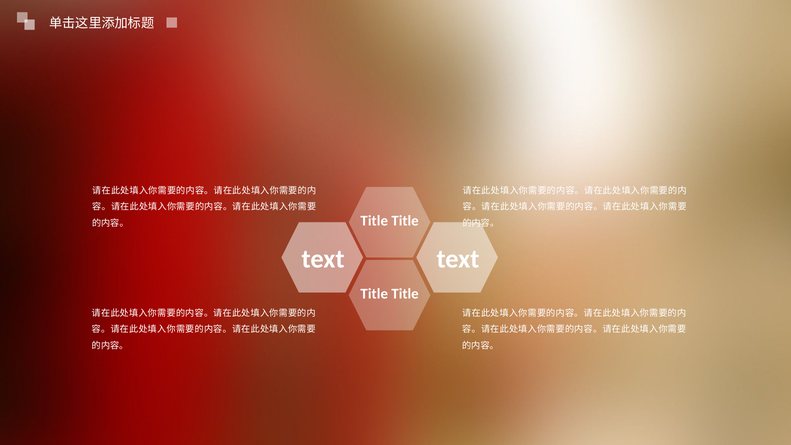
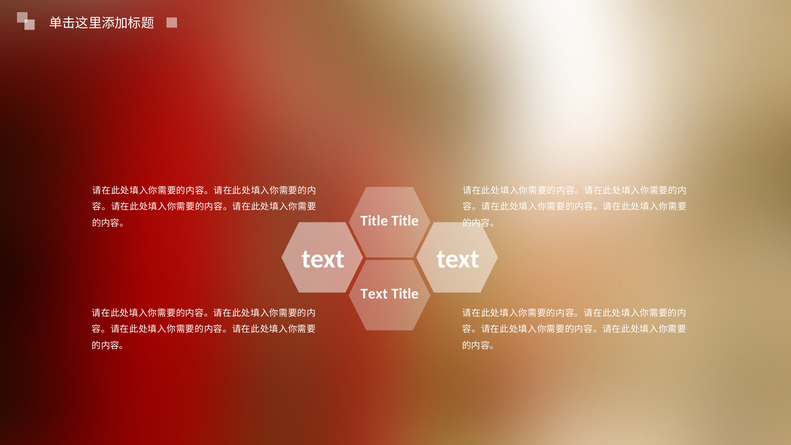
Title at (374, 294): Title -> Text
